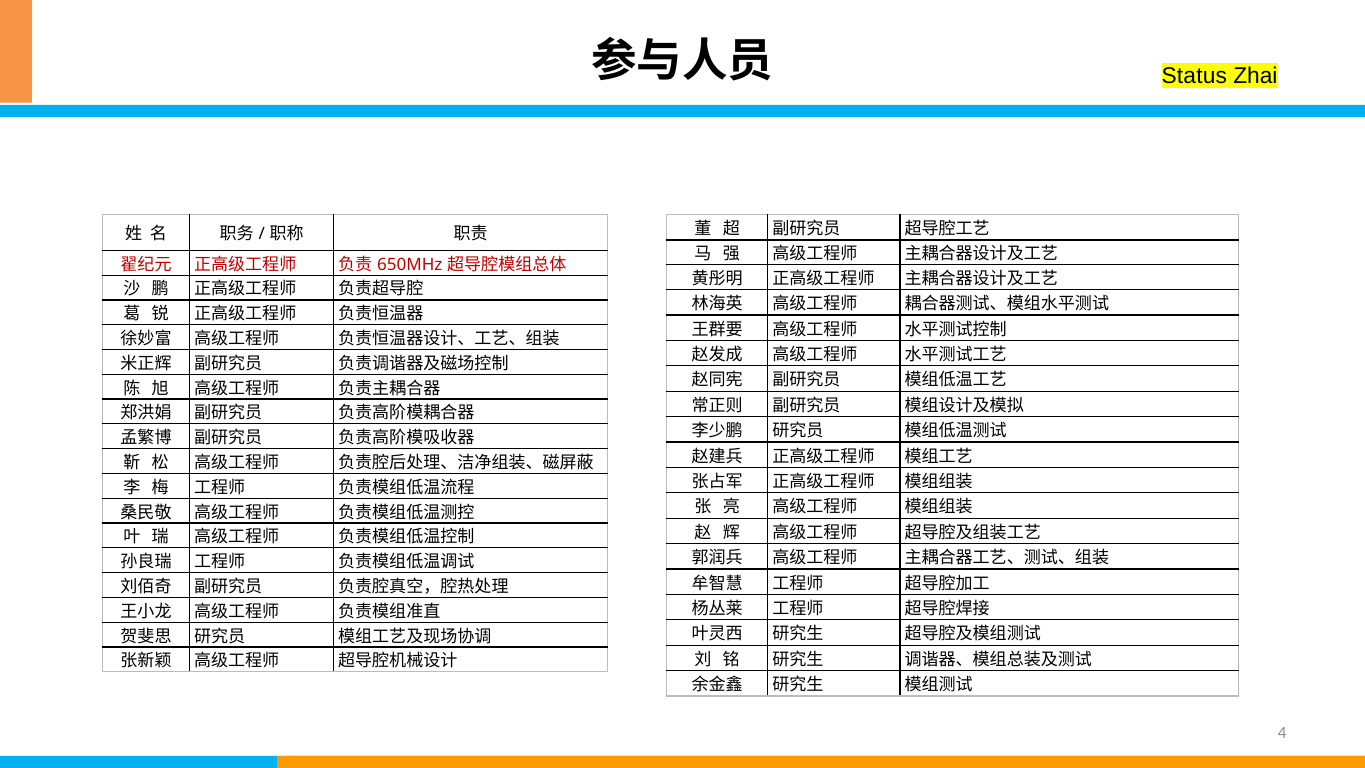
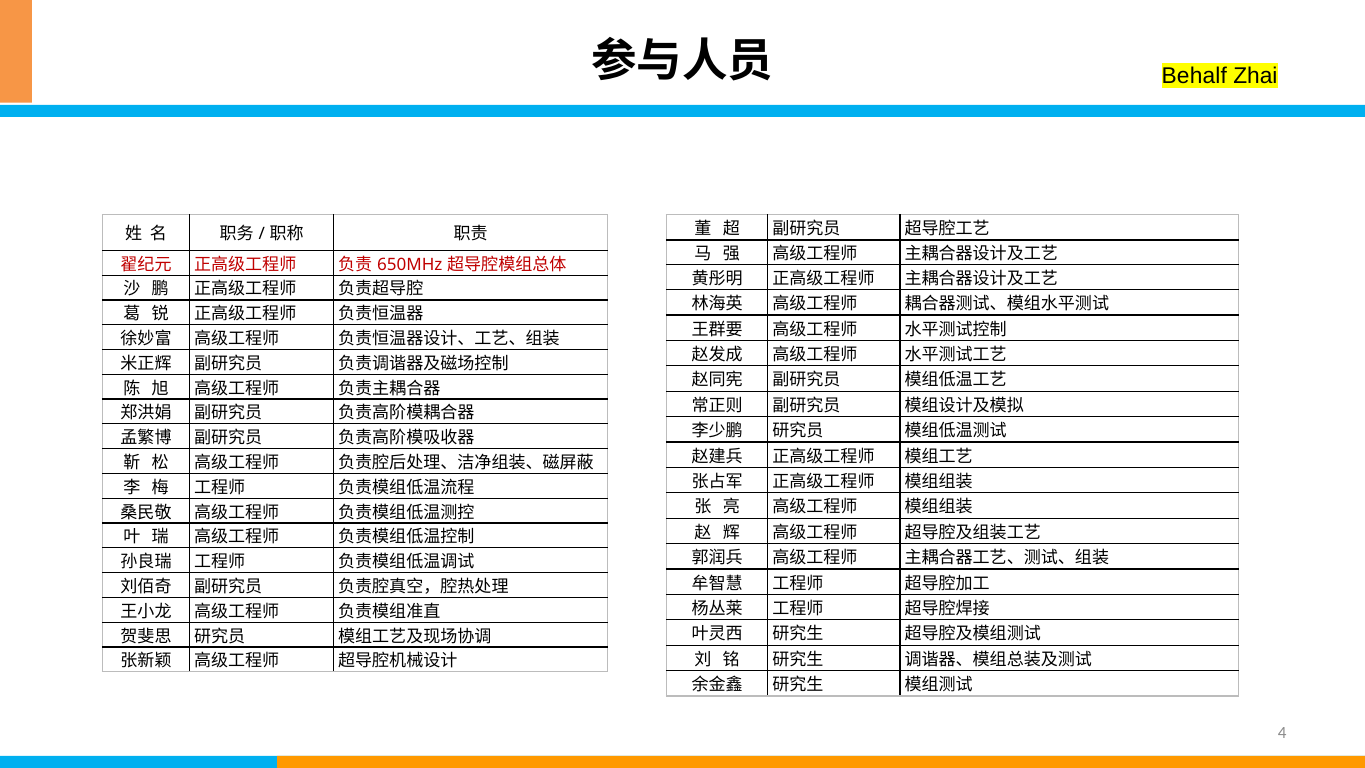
Status: Status -> Behalf
